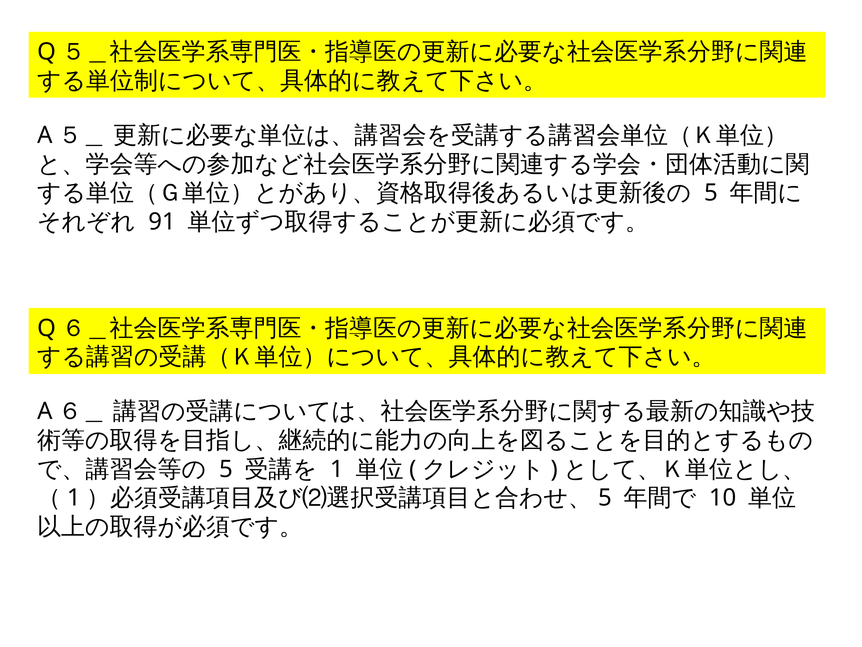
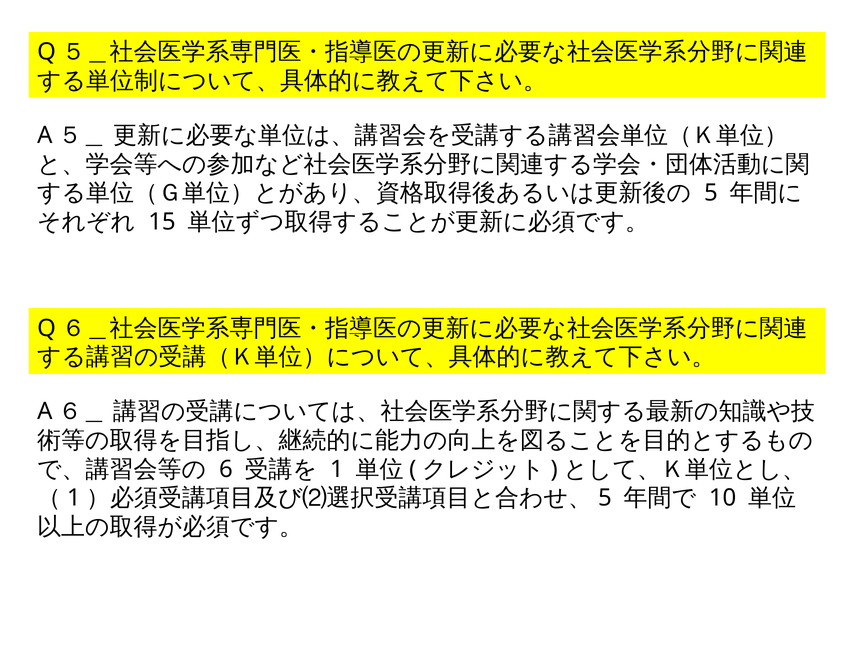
91: 91 -> 15
5 at (226, 469): 5 -> 6
